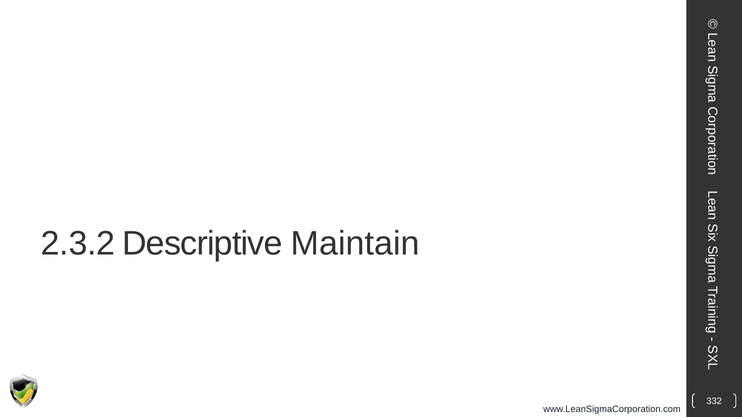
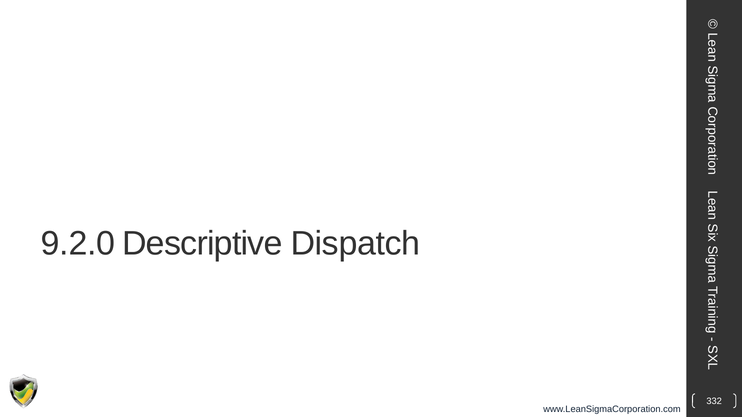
2.3.2: 2.3.2 -> 9.2.0
Maintain: Maintain -> Dispatch
